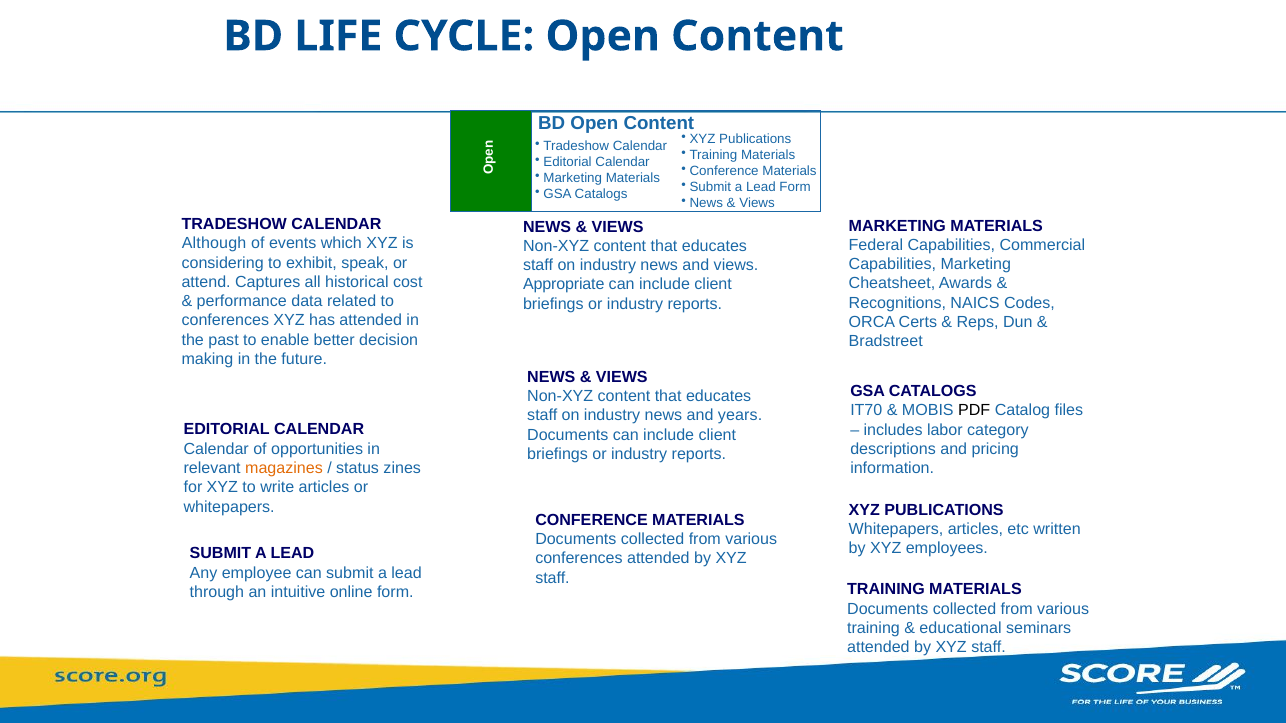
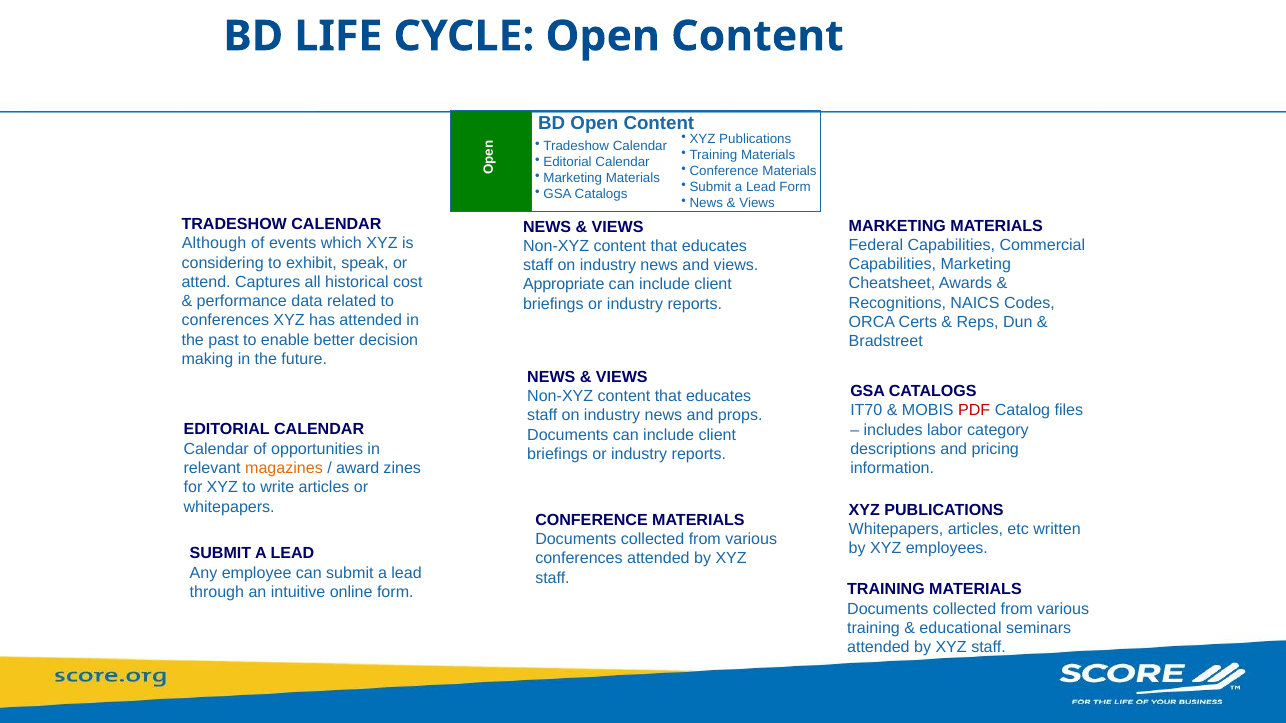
PDF colour: black -> red
years: years -> props
status: status -> award
